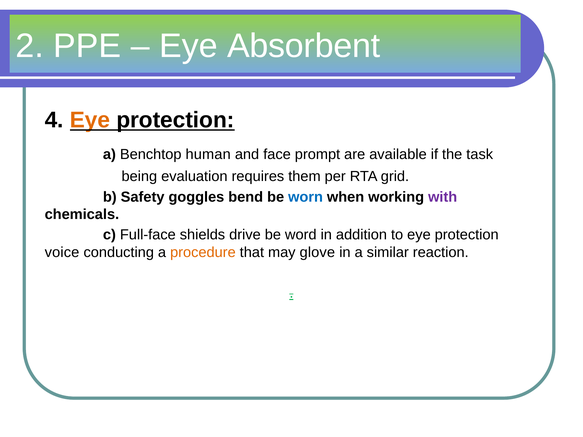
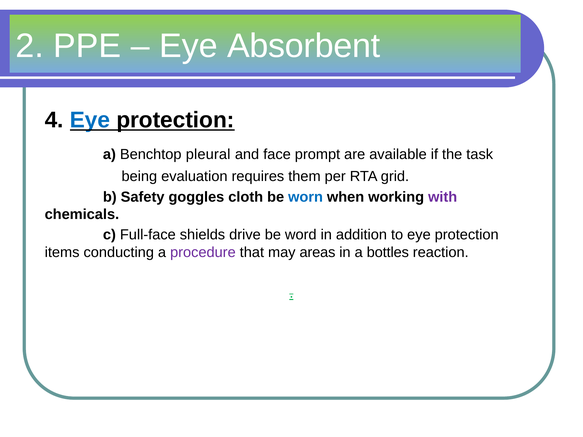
Eye at (90, 120) colour: orange -> blue
human: human -> pleural
bend: bend -> cloth
voice: voice -> items
procedure colour: orange -> purple
glove: glove -> areas
similar: similar -> bottles
